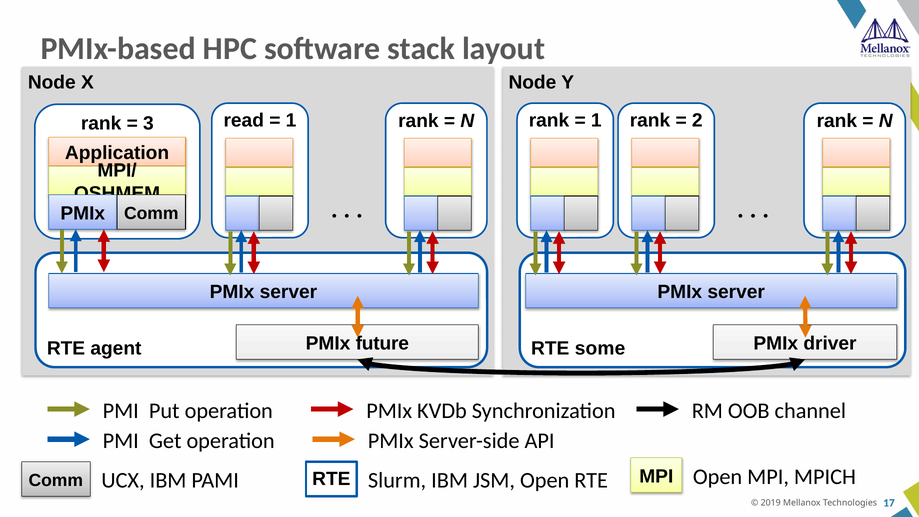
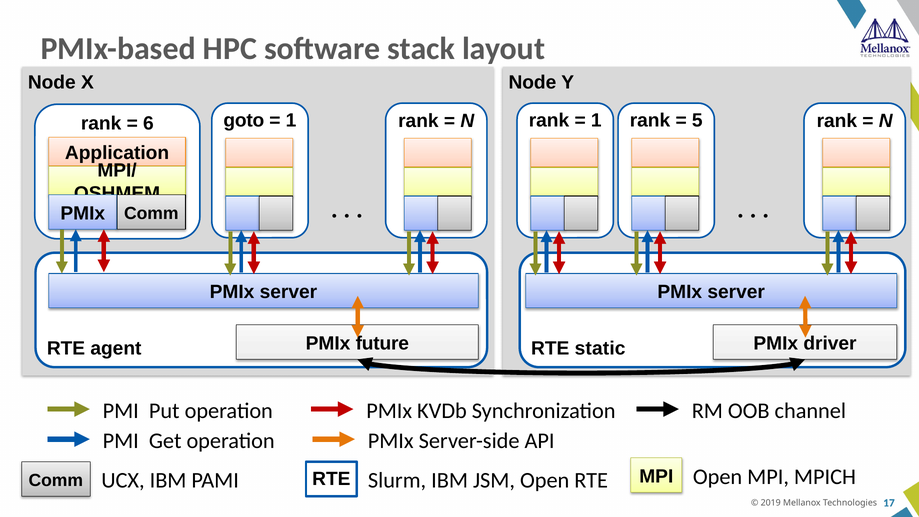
read: read -> goto
2: 2 -> 5
3: 3 -> 6
some: some -> static
